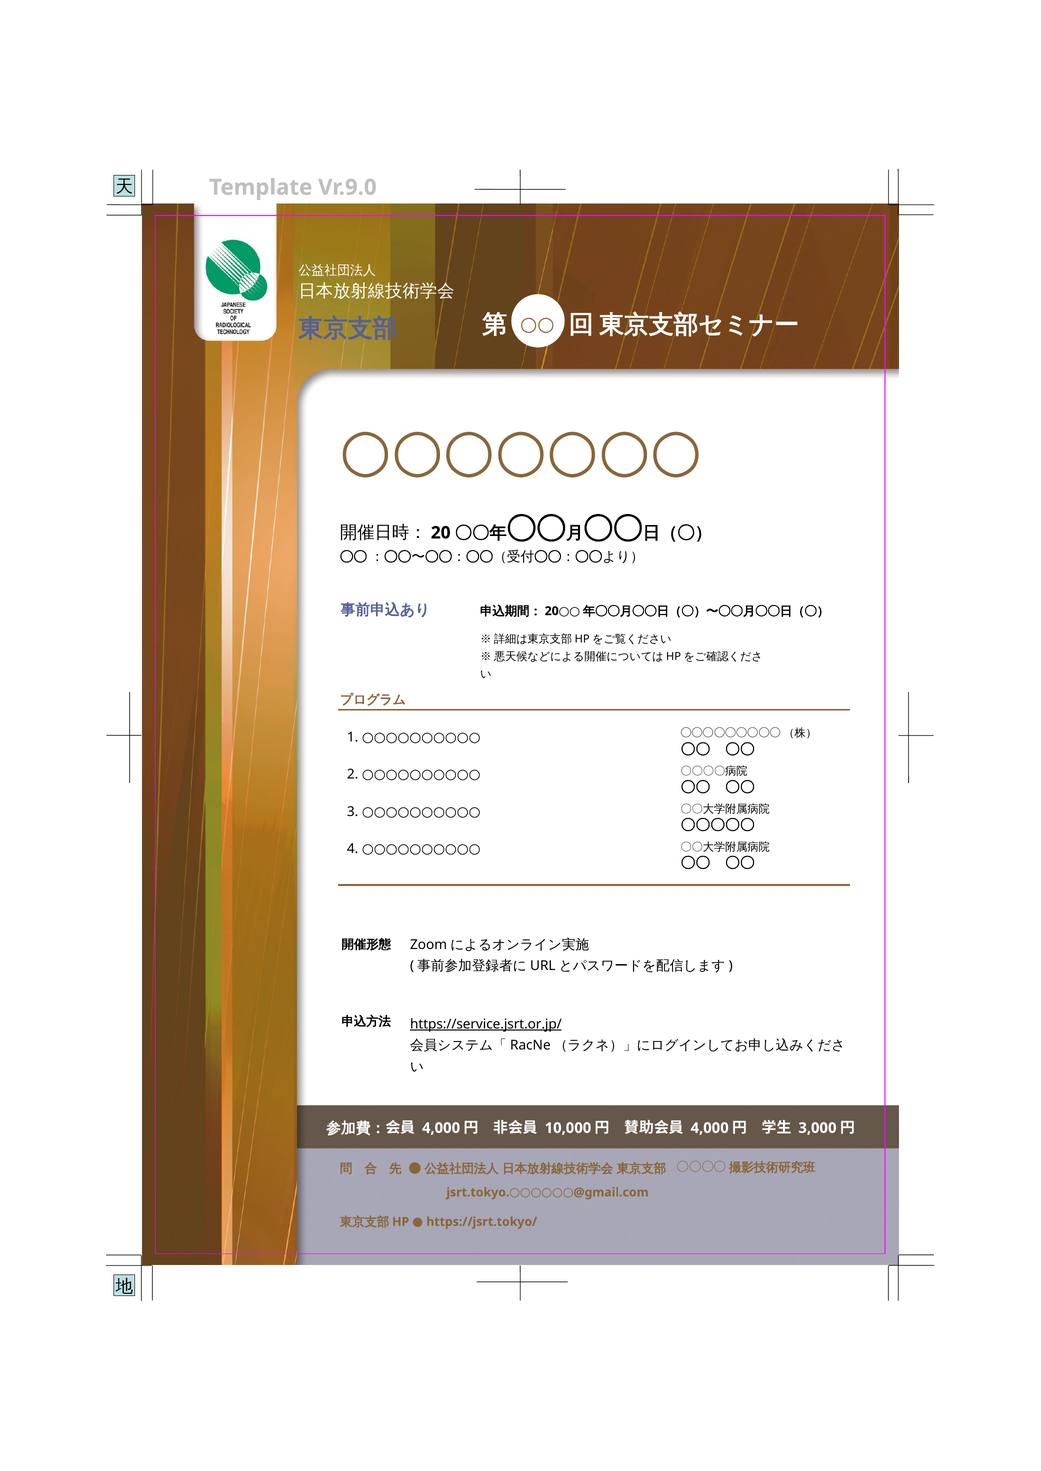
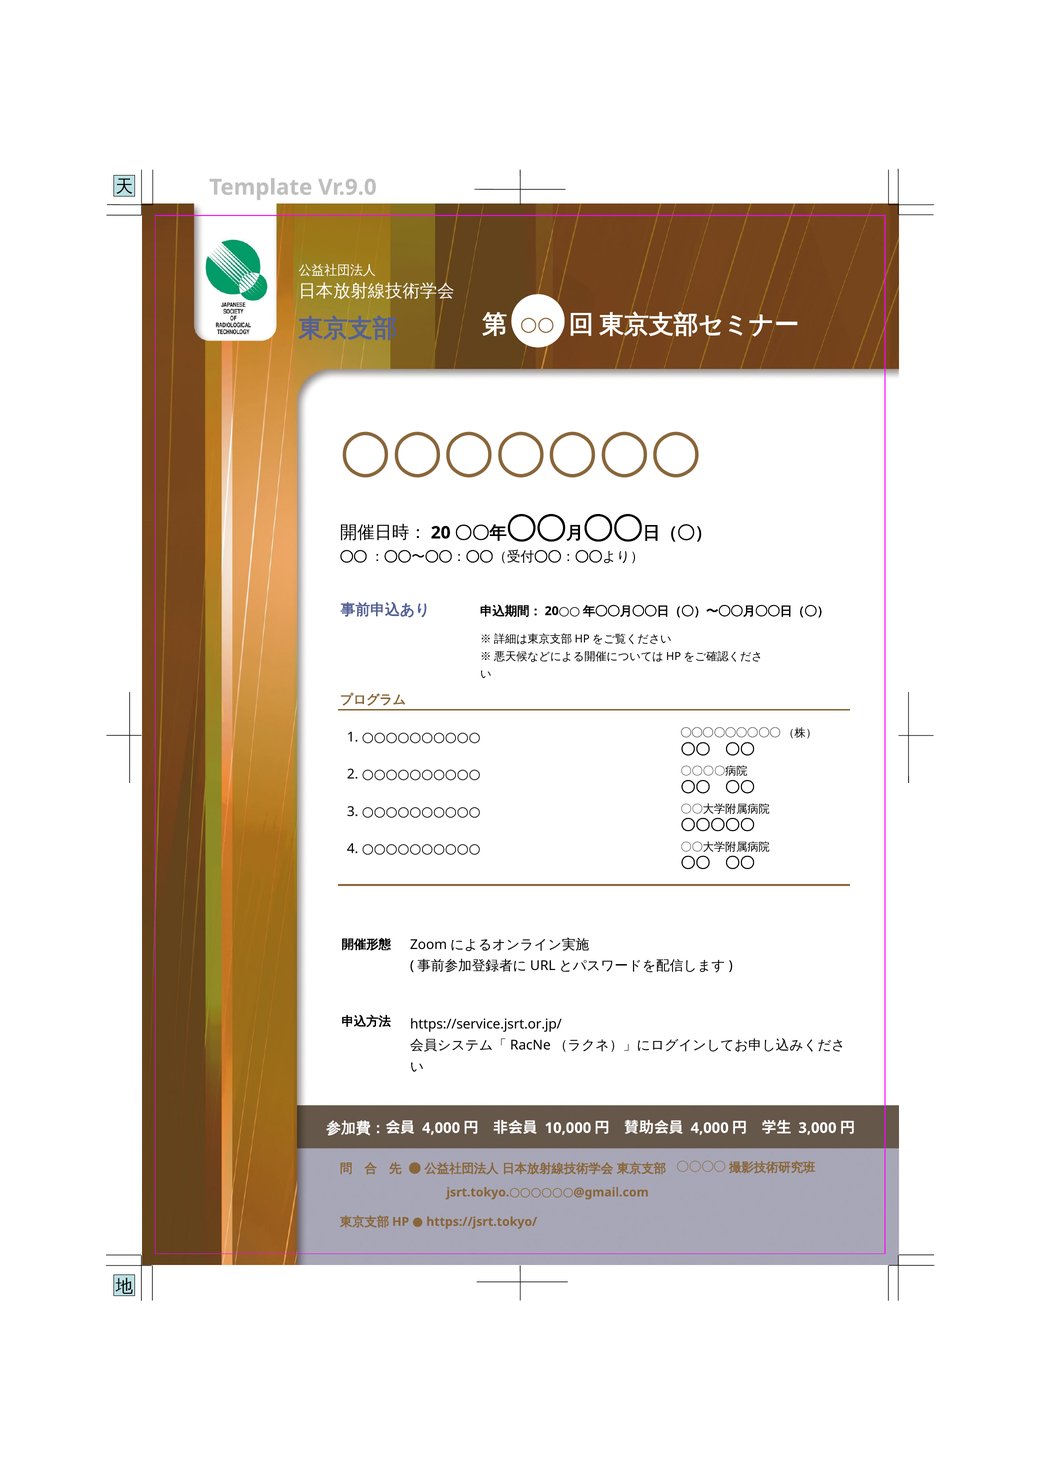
https://service.jsrt.or.jp/ underline: present -> none
